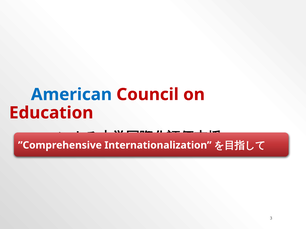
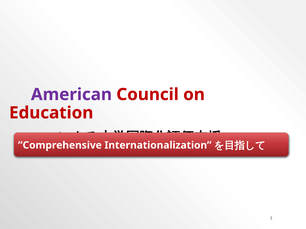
American colour: blue -> purple
